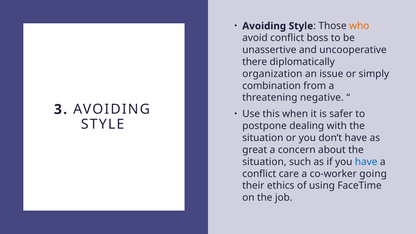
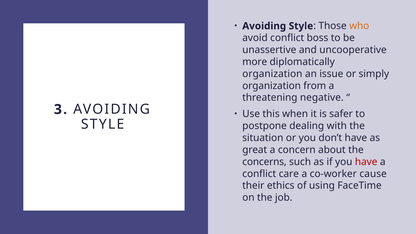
there: there -> more
combination at (272, 86): combination -> organization
situation at (264, 162): situation -> concerns
have at (366, 162) colour: blue -> red
going: going -> cause
